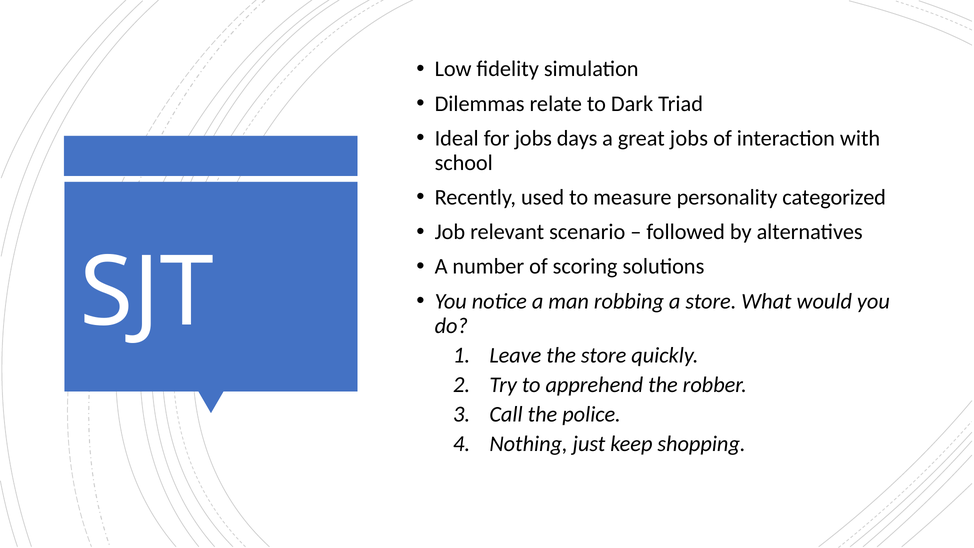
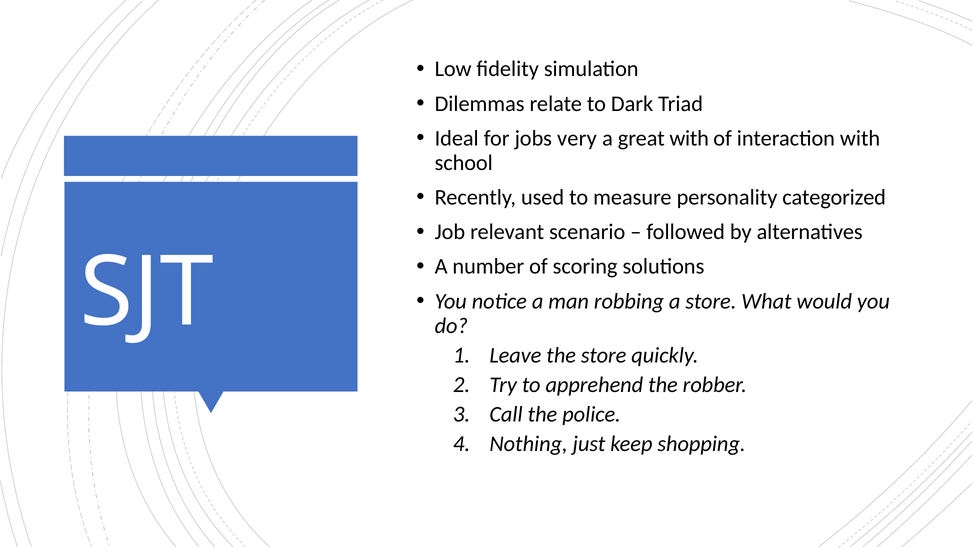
days: days -> very
great jobs: jobs -> with
